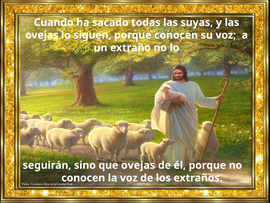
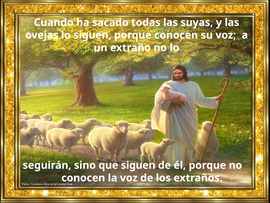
que ovejas: ovejas -> siguen
